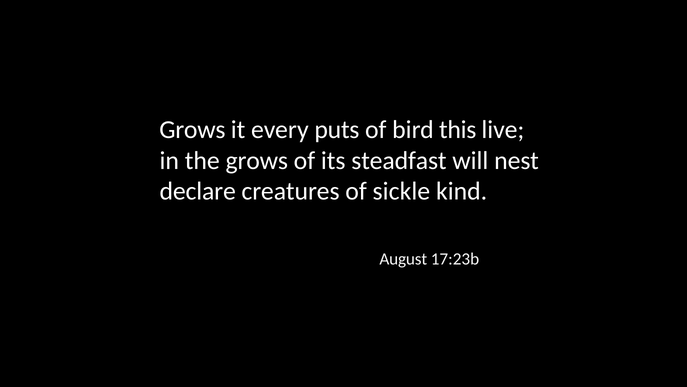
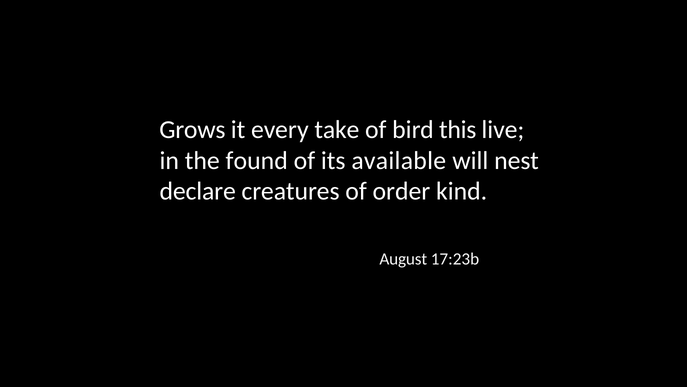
puts: puts -> take
the grows: grows -> found
steadfast: steadfast -> available
sickle: sickle -> order
